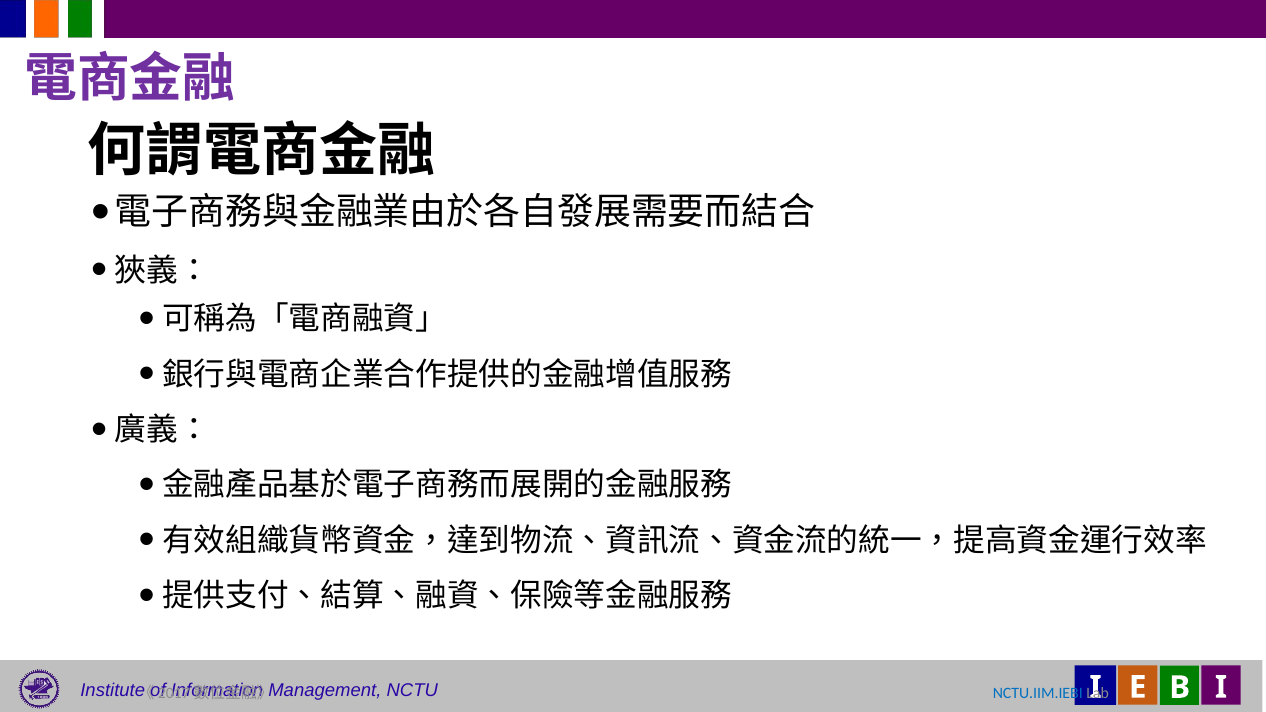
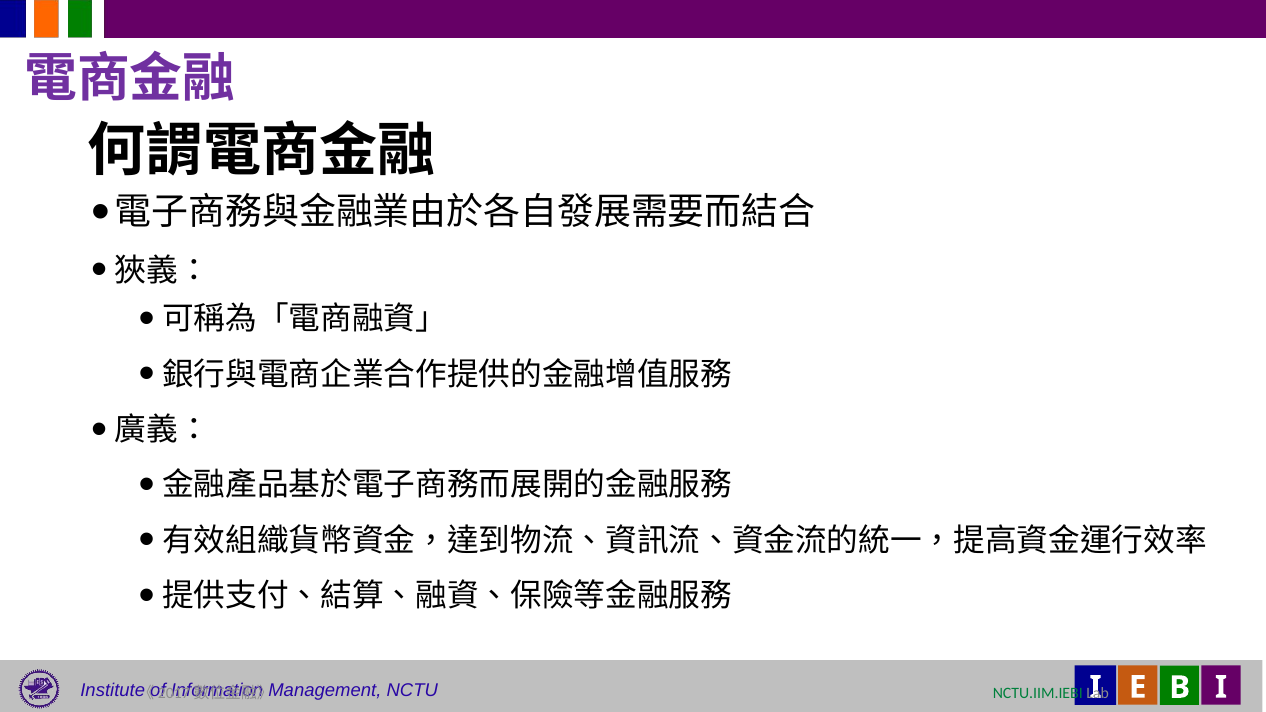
NCTU.IIM.IEBI colour: blue -> green
